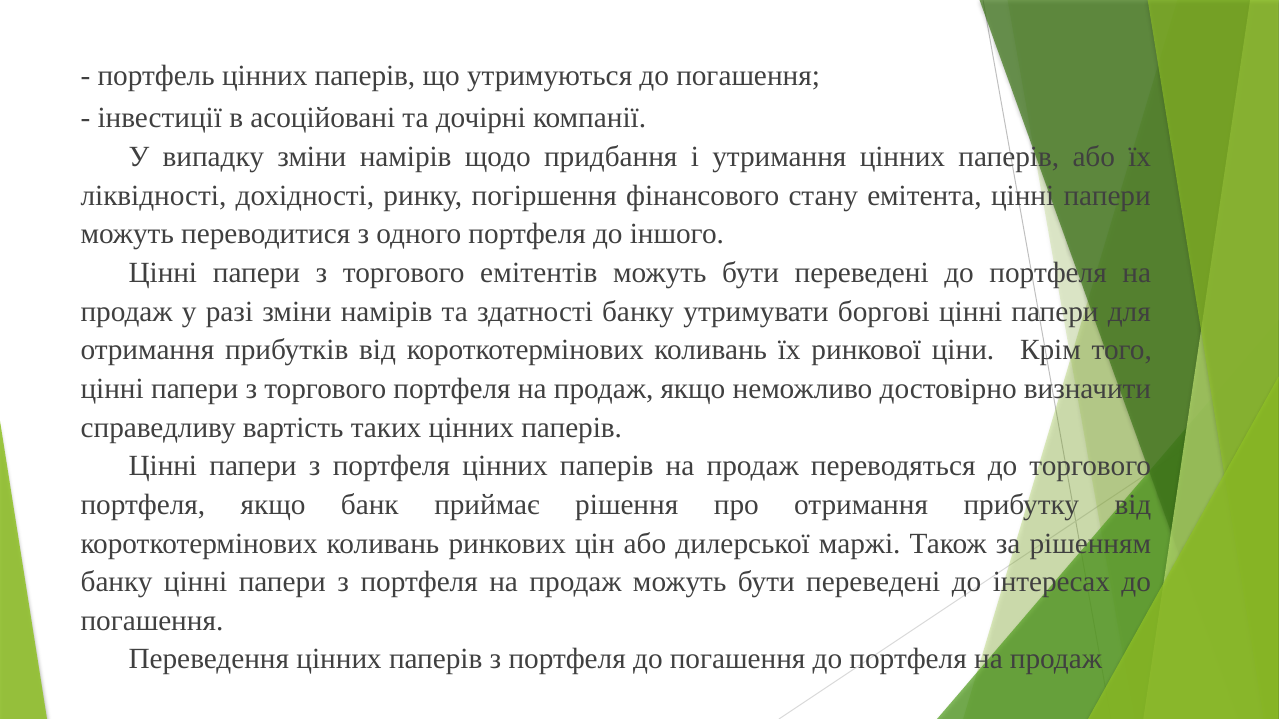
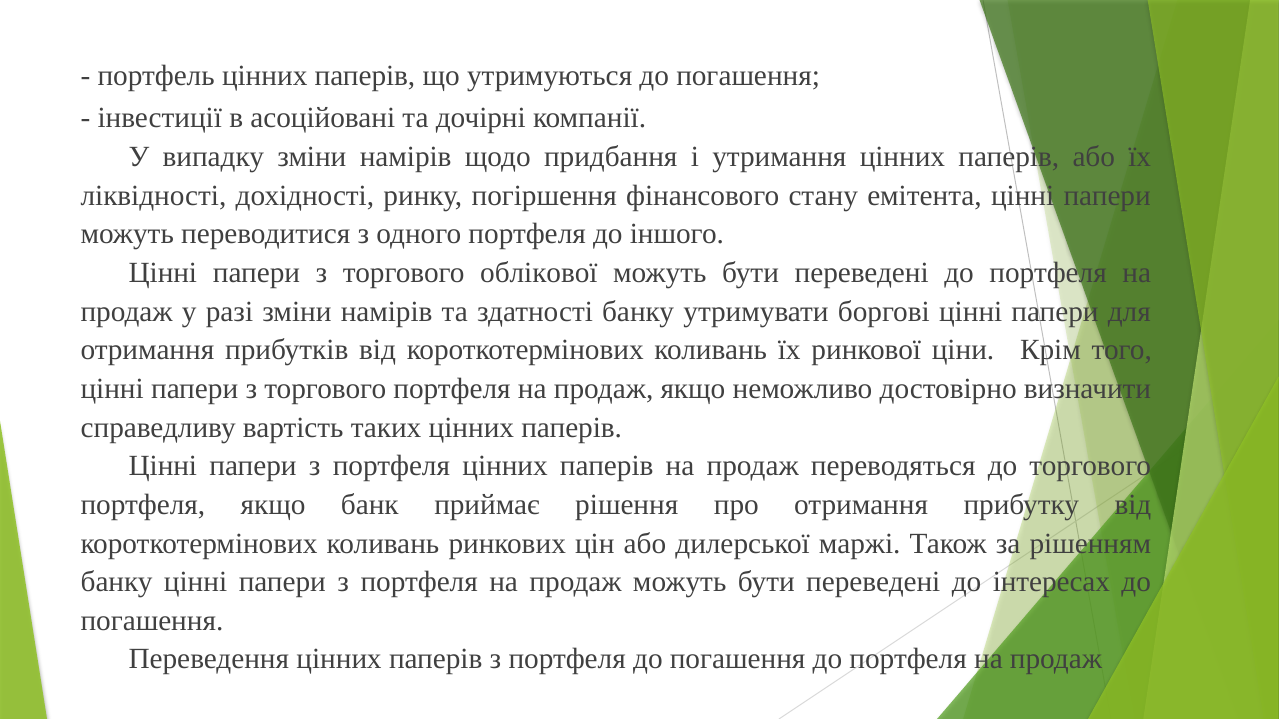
емітентів: емітентів -> облікової
